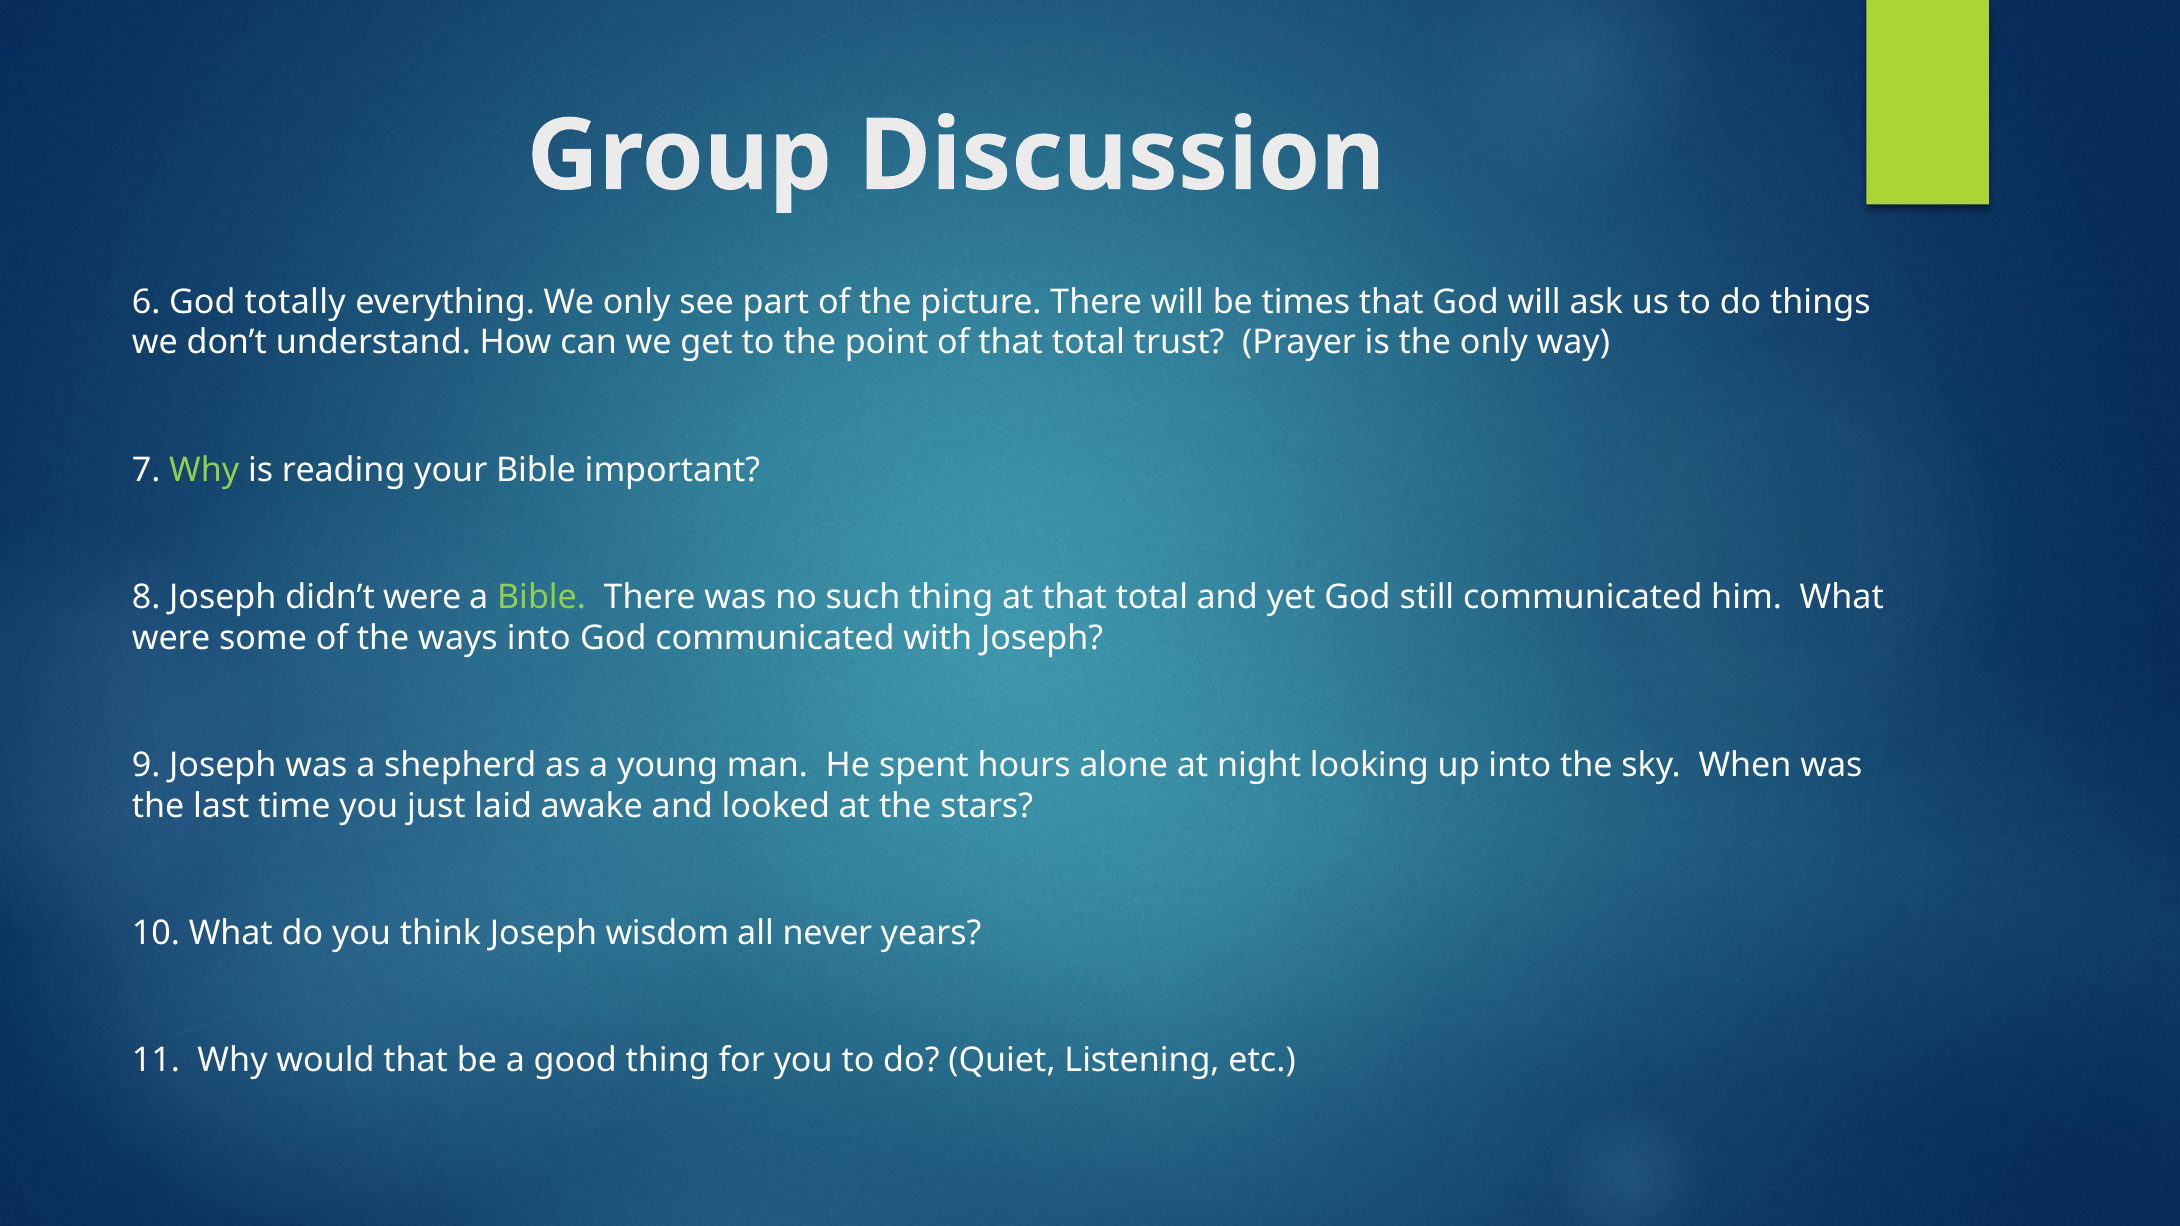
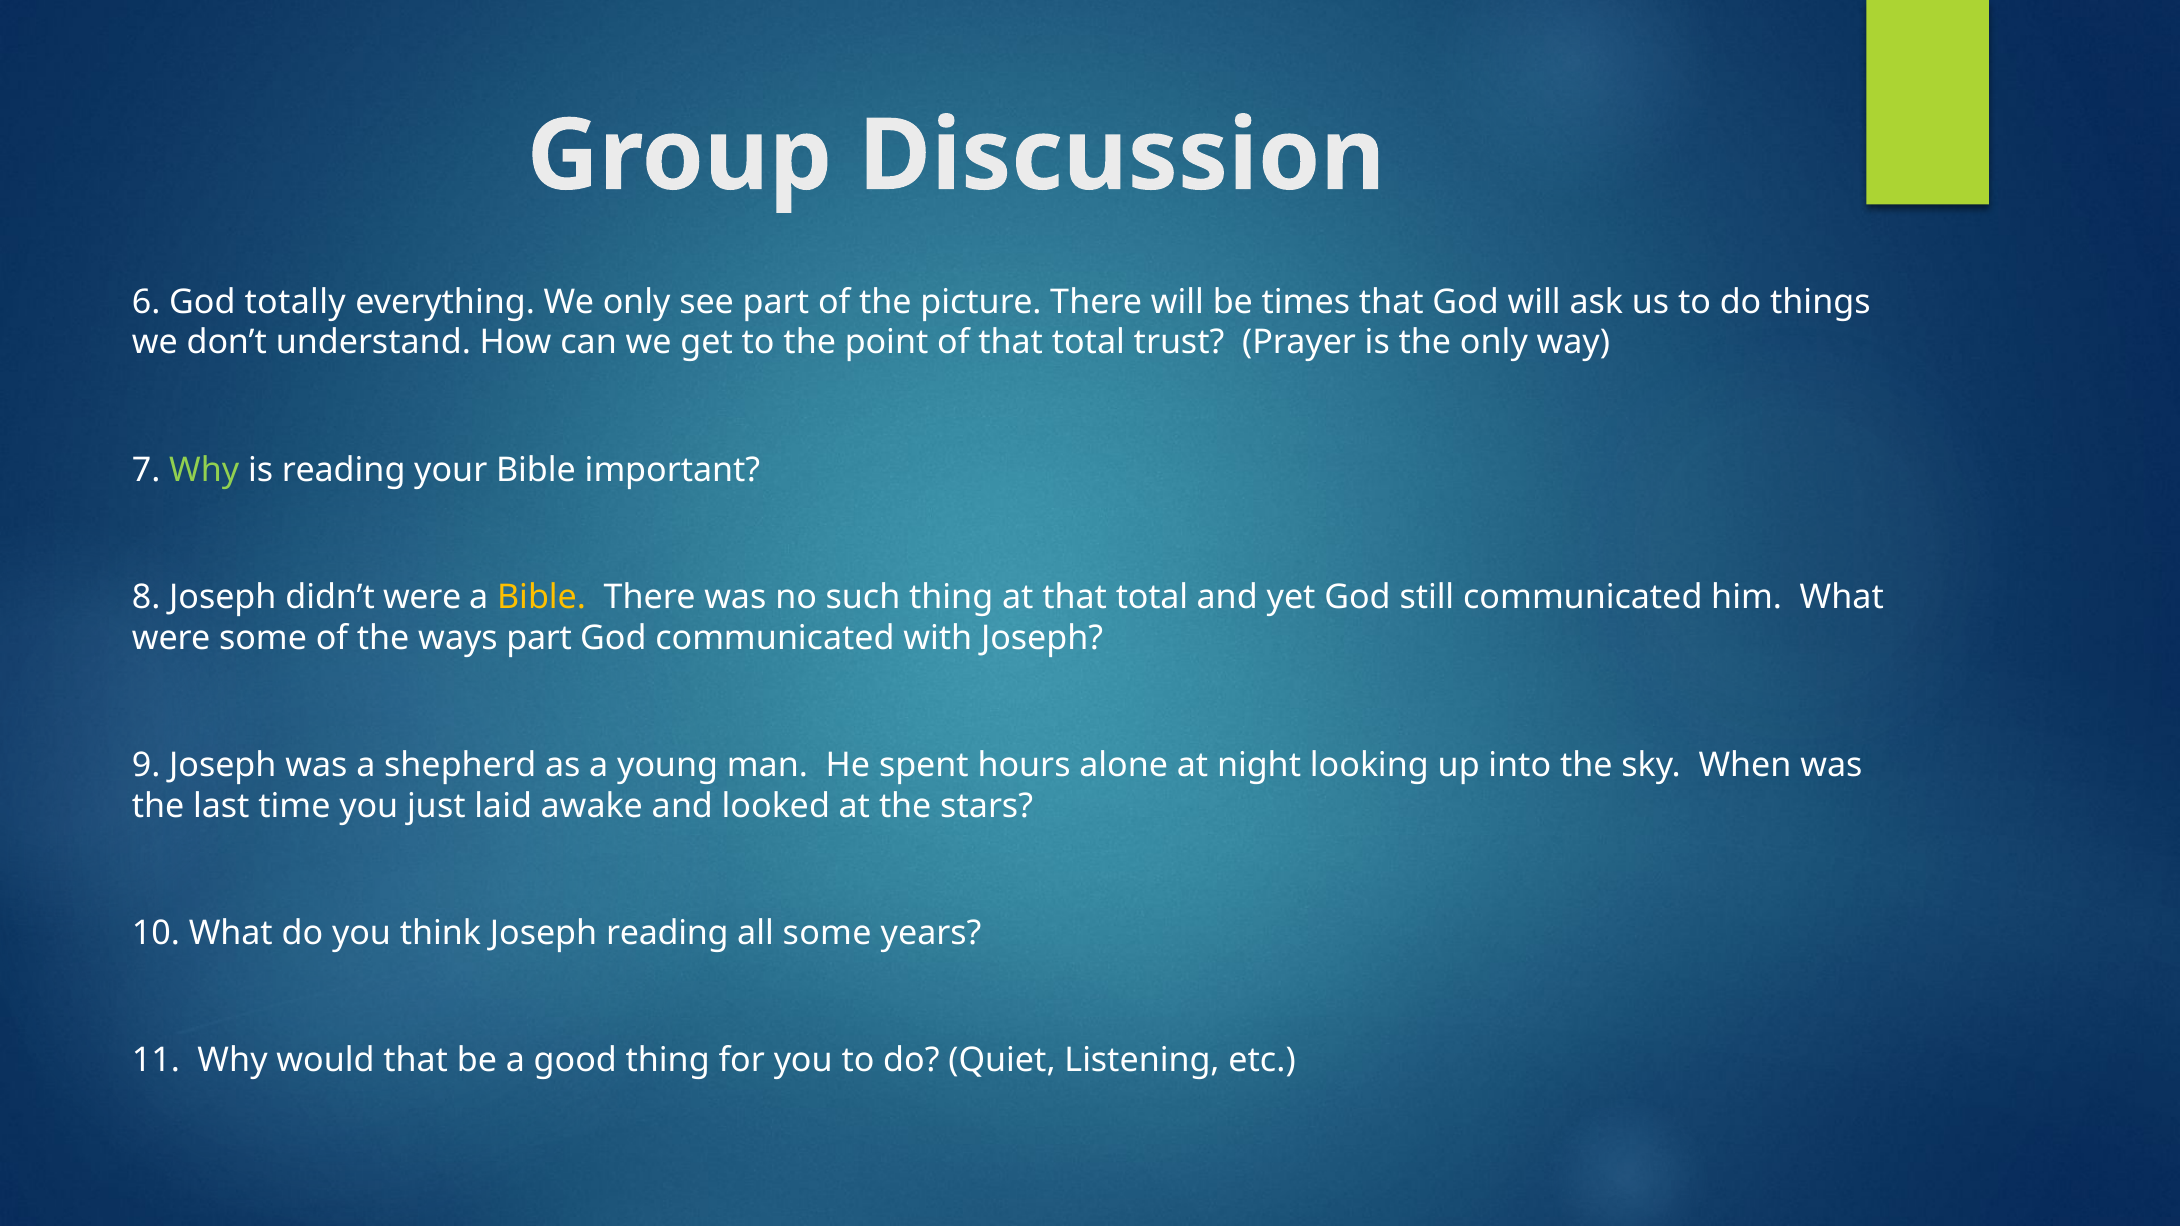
Bible at (542, 597) colour: light green -> yellow
ways into: into -> part
Joseph wisdom: wisdom -> reading
all never: never -> some
